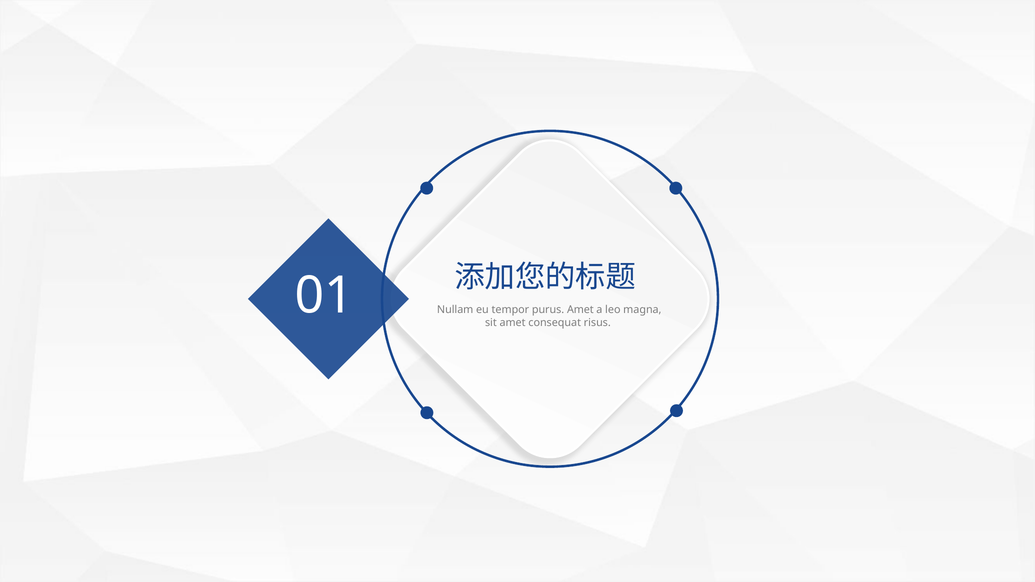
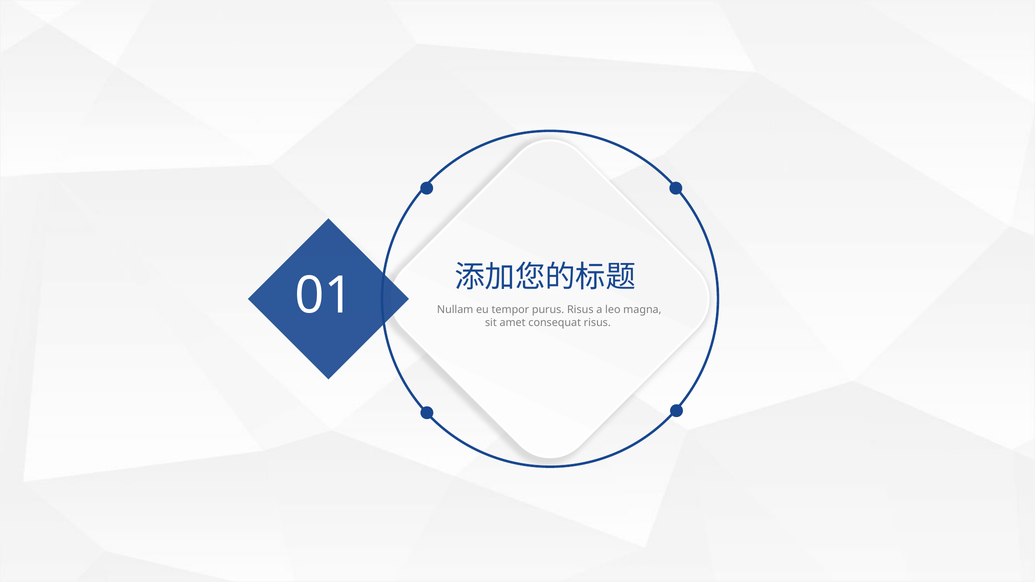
purus Amet: Amet -> Risus
